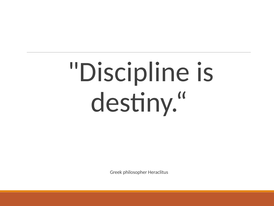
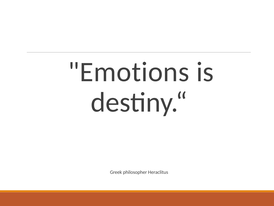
Discipline: Discipline -> Emotions
